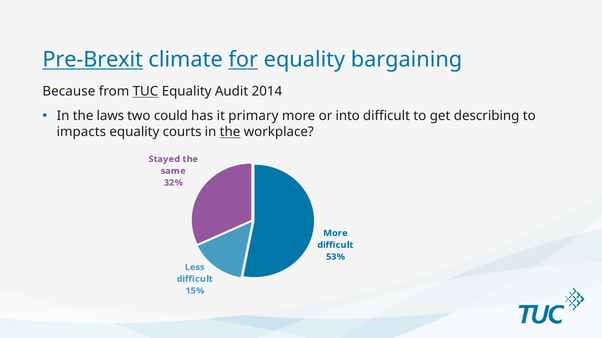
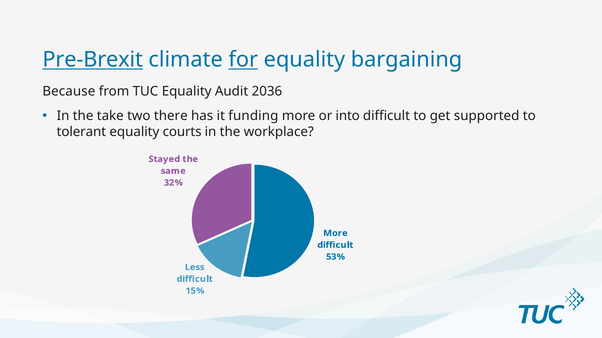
TUC underline: present -> none
2014: 2014 -> 2036
laws: laws -> take
could: could -> there
primary: primary -> funding
describing: describing -> supported
impacts: impacts -> tolerant
the at (230, 132) underline: present -> none
